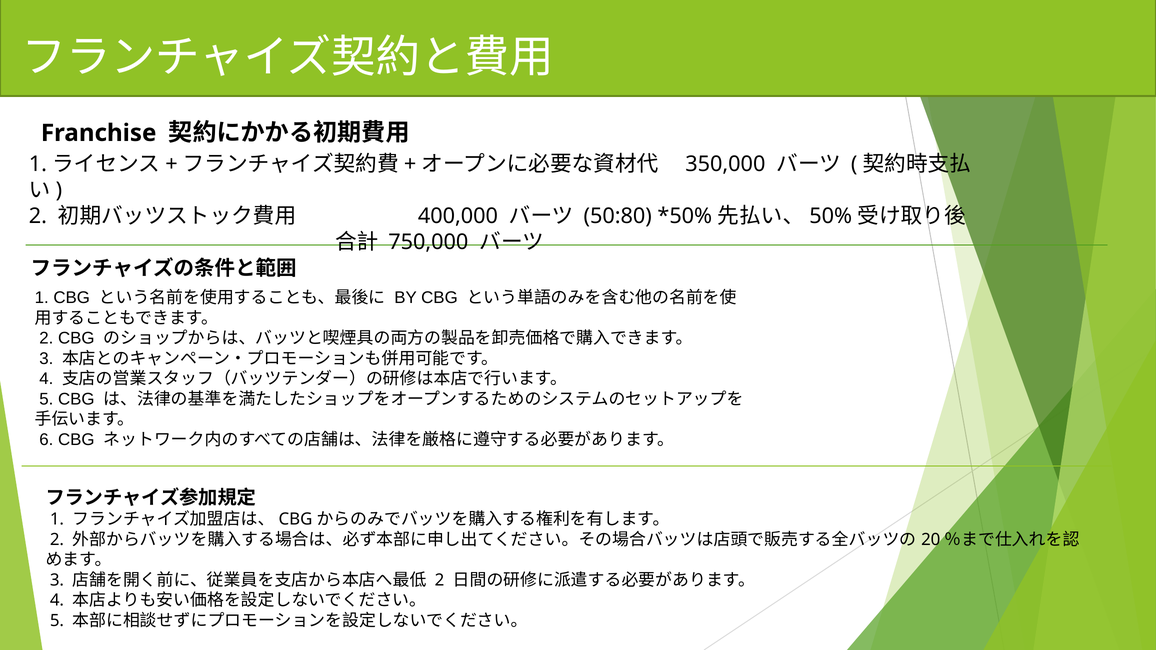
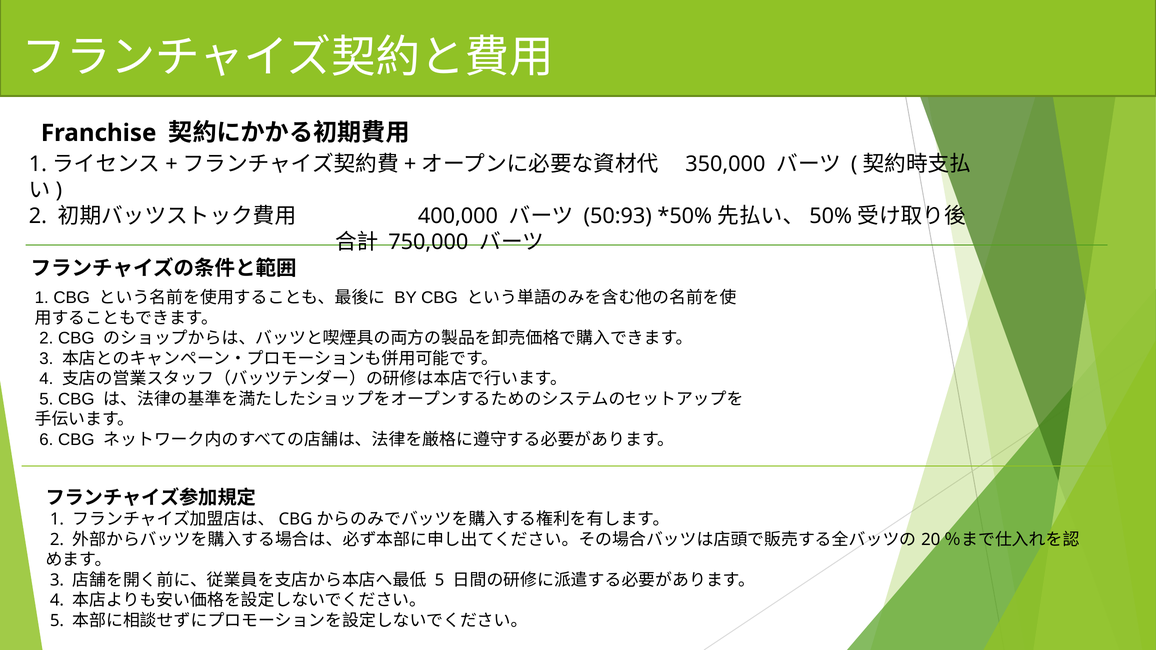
50:80: 50:80 -> 50:93
2 at (439, 580): 2 -> 5
